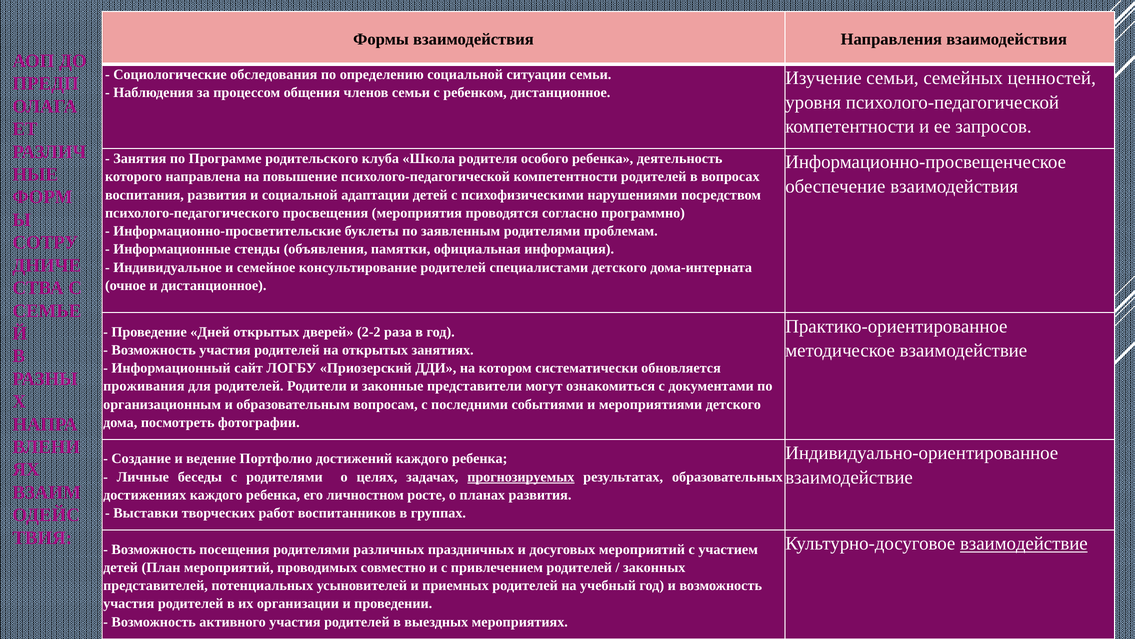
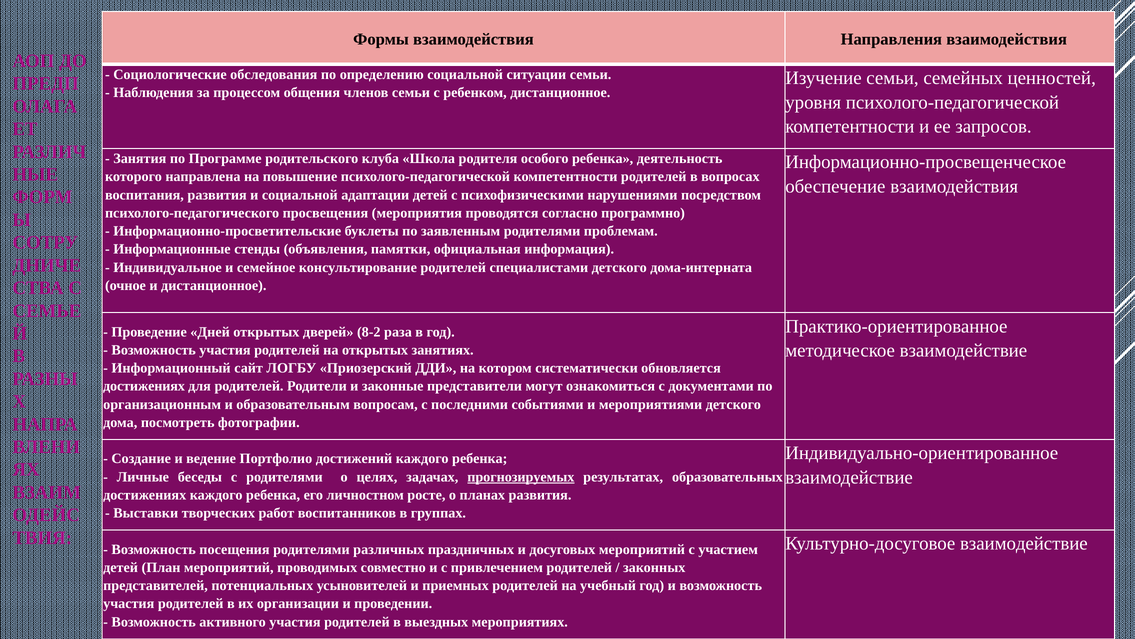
2-2: 2-2 -> 8-2
проживания at (144, 386): проживания -> достижениях
взаимодействие at (1024, 543) underline: present -> none
